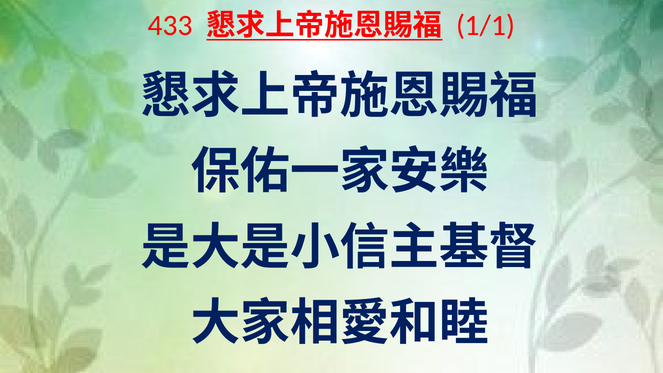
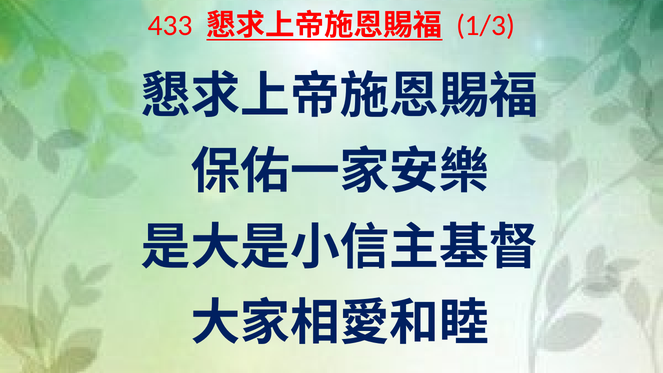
1/1: 1/1 -> 1/3
